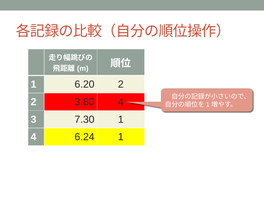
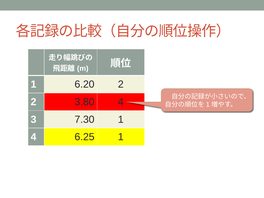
6.24: 6.24 -> 6.25
